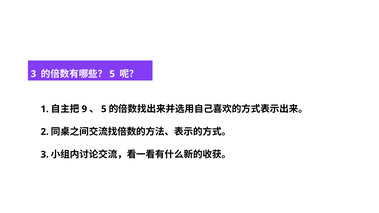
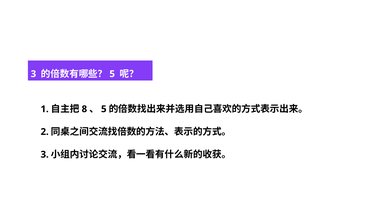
9: 9 -> 8
